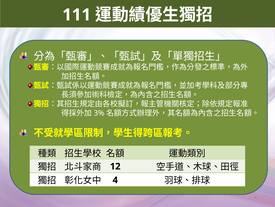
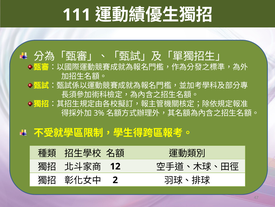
4: 4 -> 2
